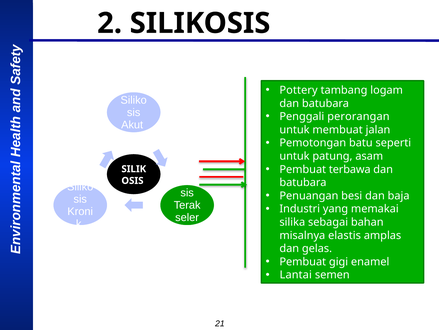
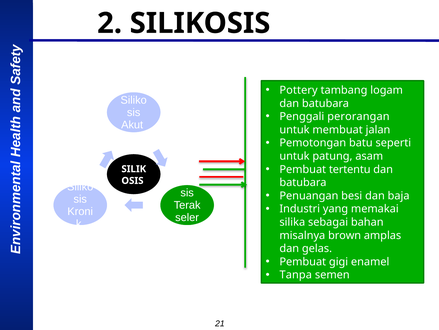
terbawa: terbawa -> tertentu
elastis: elastis -> brown
Lantai: Lantai -> Tanpa
